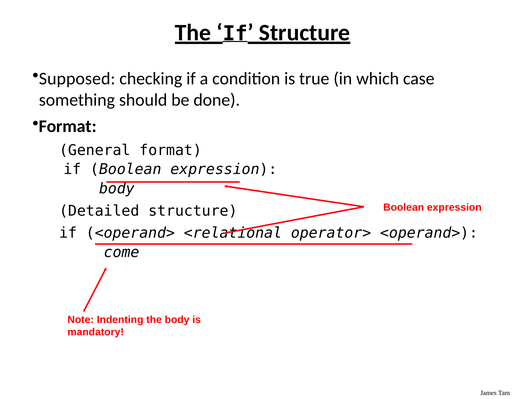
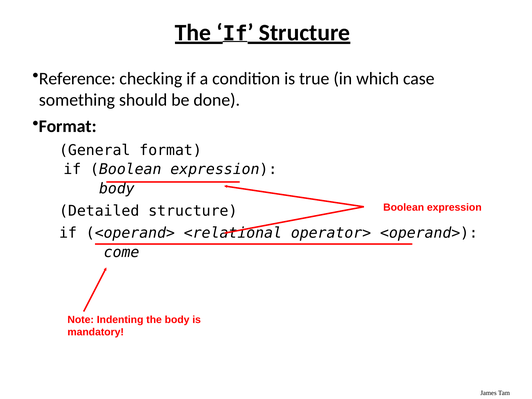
Supposed: Supposed -> Reference
